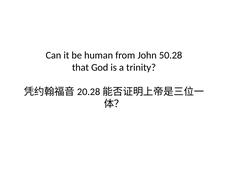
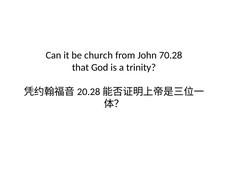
human: human -> church
50.28: 50.28 -> 70.28
